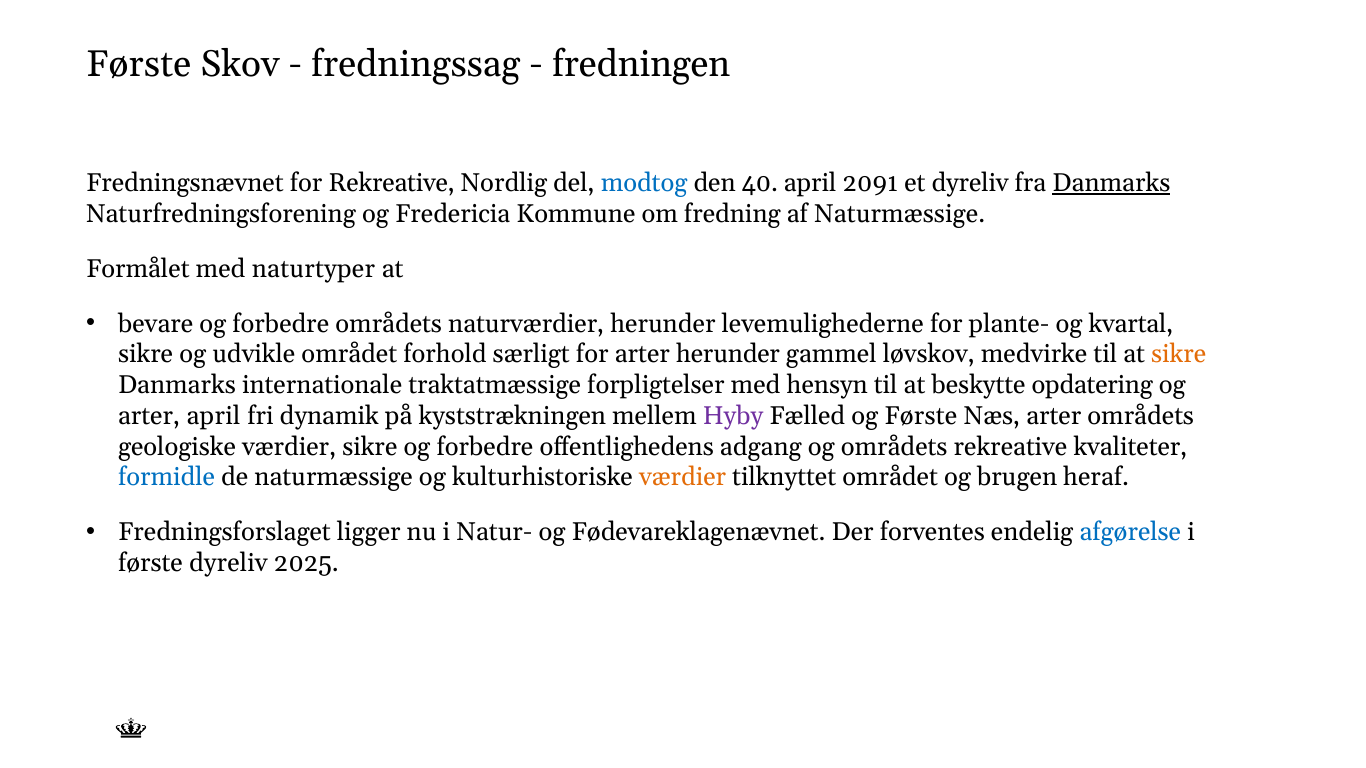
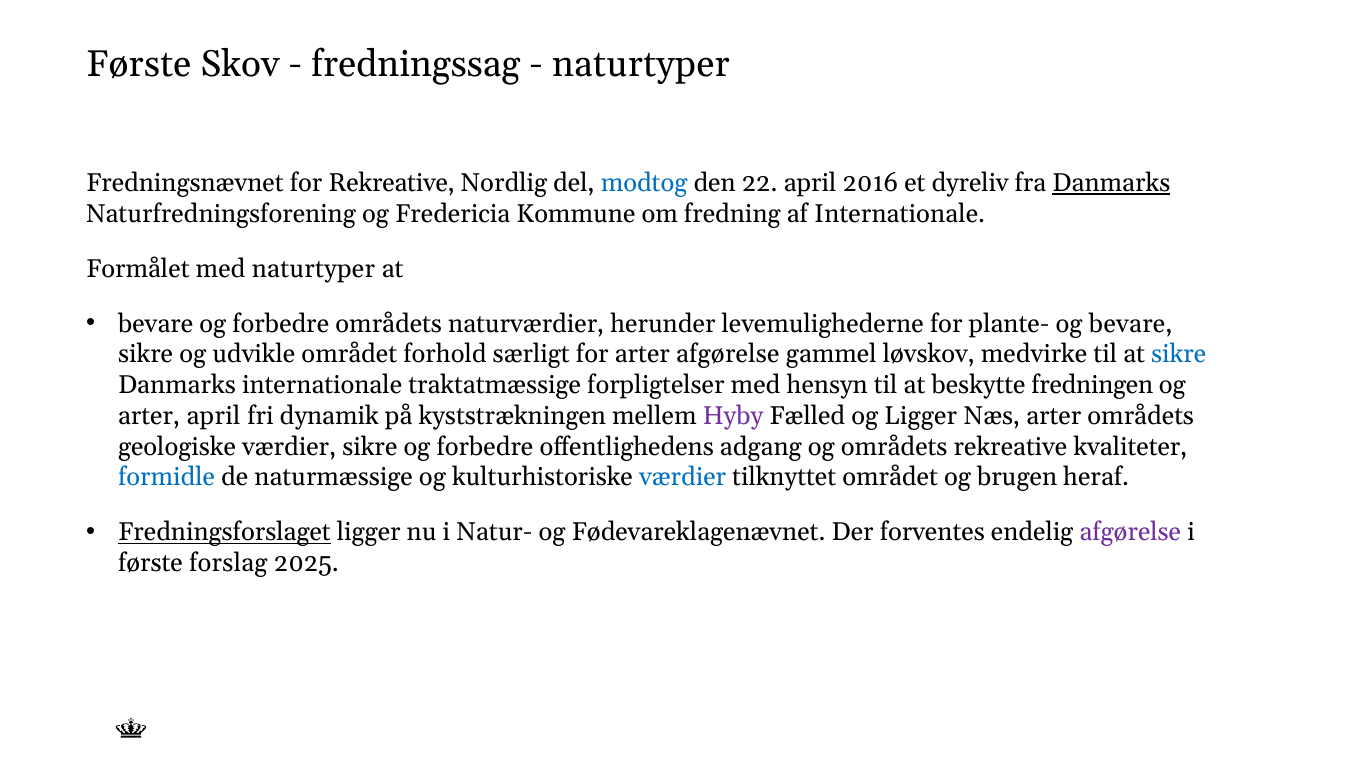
fredningen at (641, 64): fredningen -> naturtyper
40: 40 -> 22
2091: 2091 -> 2016
af Naturmæssige: Naturmæssige -> Internationale
og kvartal: kvartal -> bevare
arter herunder: herunder -> afgørelse
sikre at (1179, 355) colour: orange -> blue
opdatering: opdatering -> fredningen
og Første: Første -> Ligger
værdier at (683, 478) colour: orange -> blue
Fredningsforslaget underline: none -> present
afgørelse at (1130, 533) colour: blue -> purple
første dyreliv: dyreliv -> forslag
